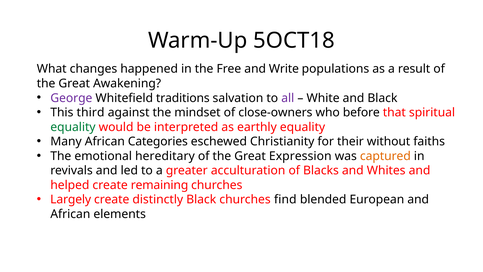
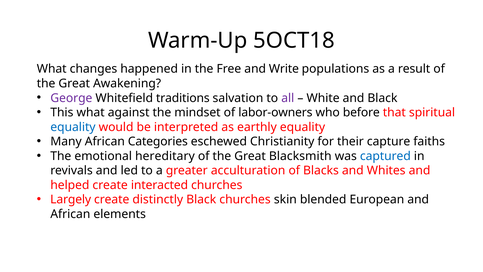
This third: third -> what
close-owners: close-owners -> labor-owners
equality at (73, 127) colour: green -> blue
without: without -> capture
Expression: Expression -> Blacksmith
captured colour: orange -> blue
remaining: remaining -> interacted
find: find -> skin
